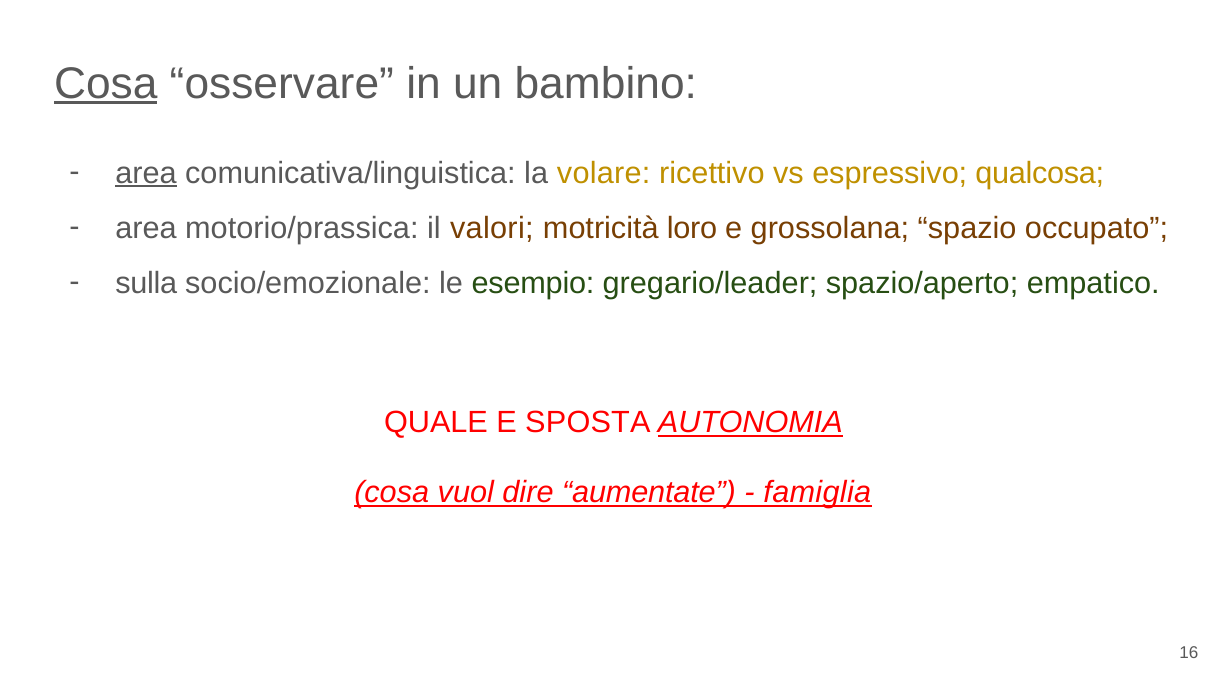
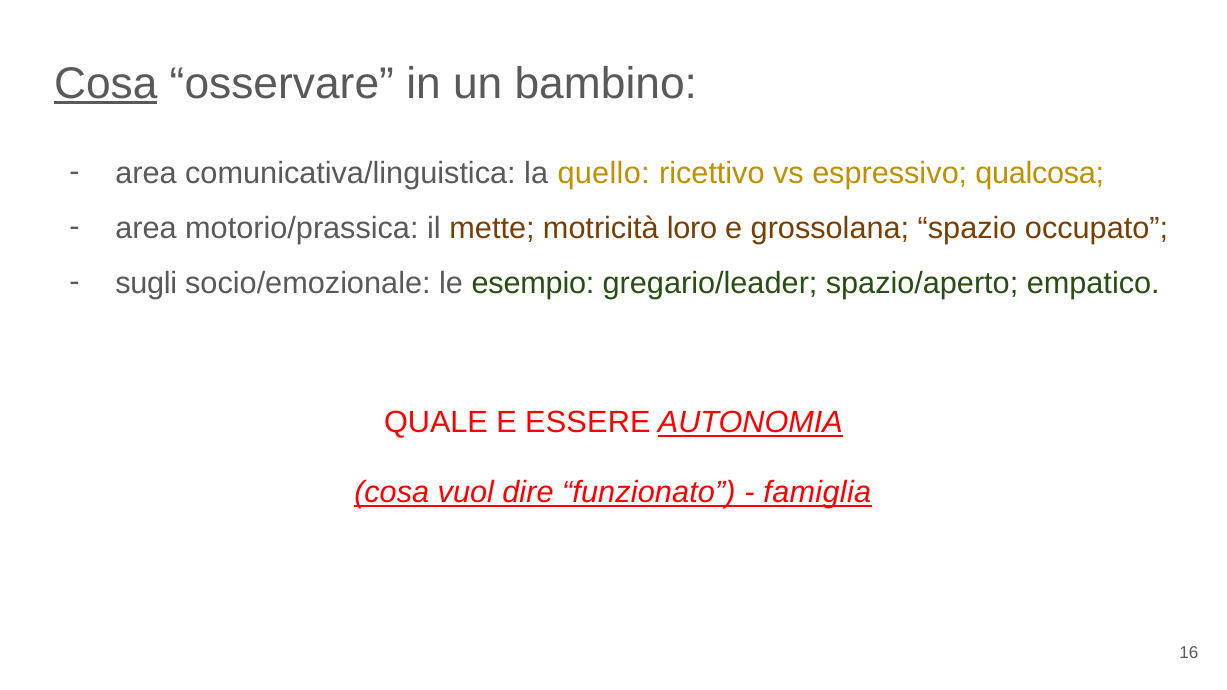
area at (146, 173) underline: present -> none
volare: volare -> quello
valori: valori -> mette
sulla: sulla -> sugli
SPOSTA: SPOSTA -> ESSERE
aumentate: aumentate -> funzionato
